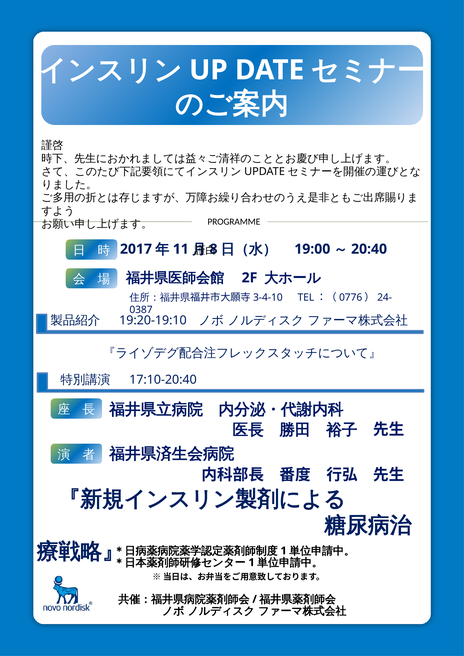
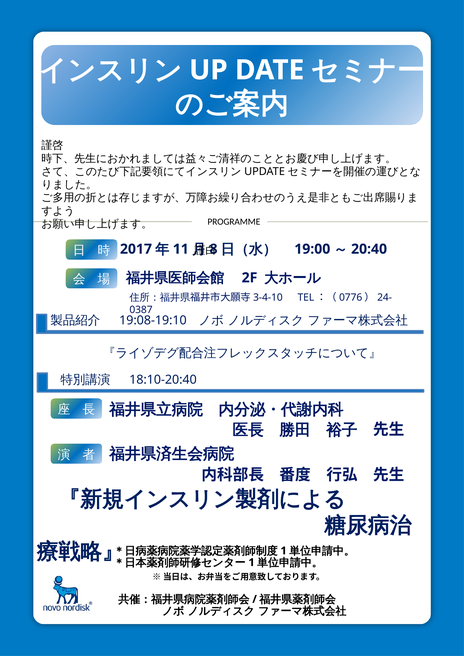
19:20-19:10: 19:20-19:10 -> 19:08-19:10
17:10-20:40: 17:10-20:40 -> 18:10-20:40
